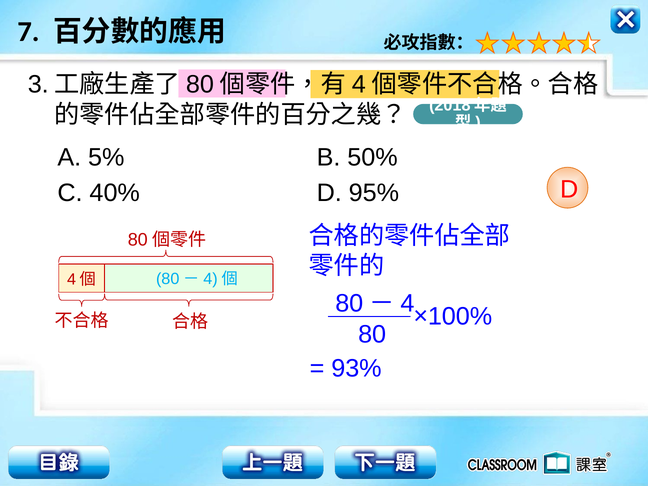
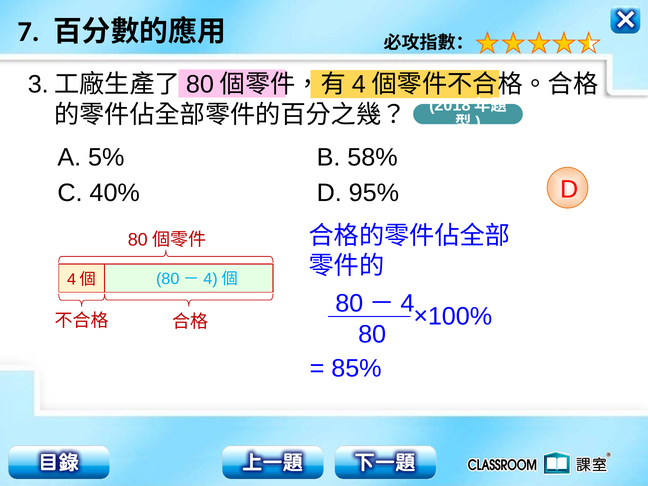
50%: 50% -> 58%
93%: 93% -> 85%
